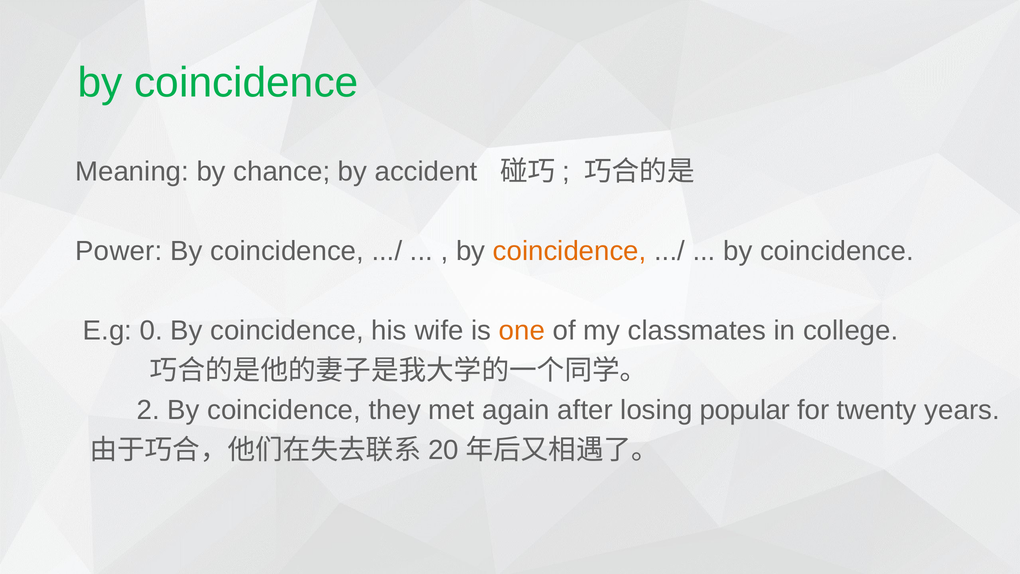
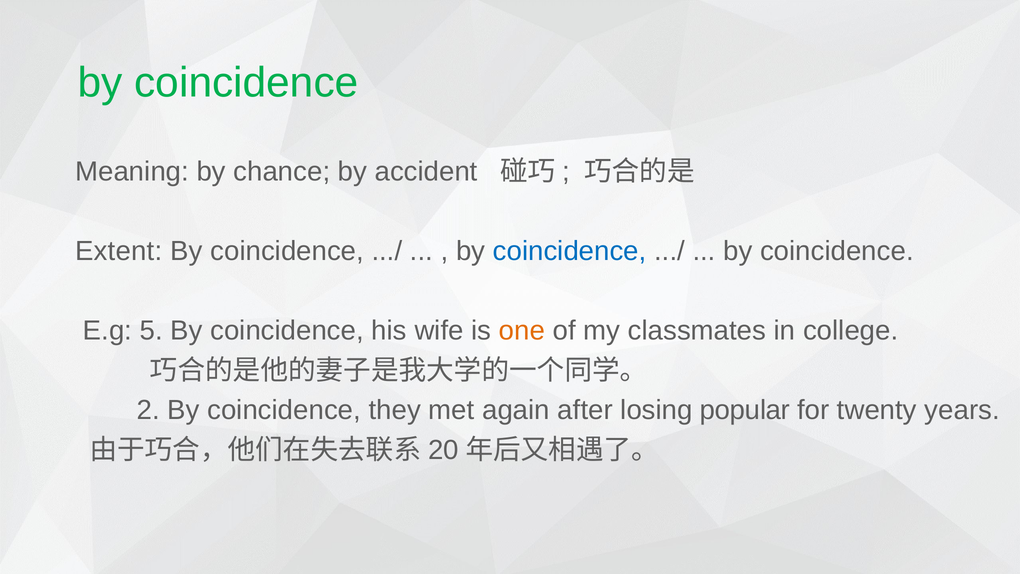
Power: Power -> Extent
coincidence at (570, 251) colour: orange -> blue
0: 0 -> 5
